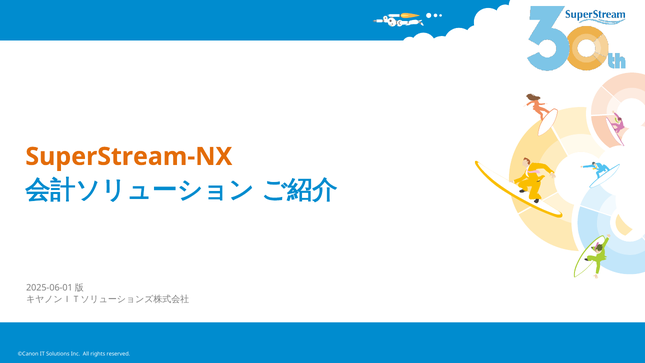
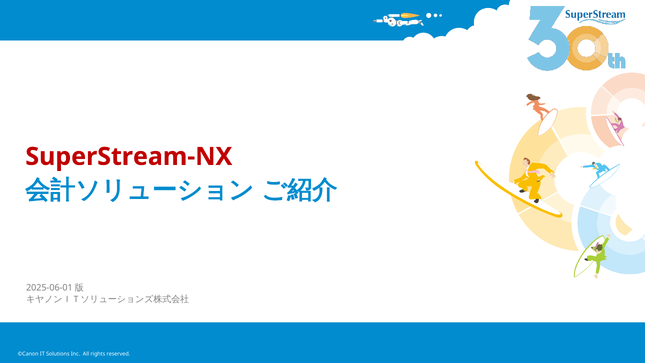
SuperStream-NX colour: orange -> red
